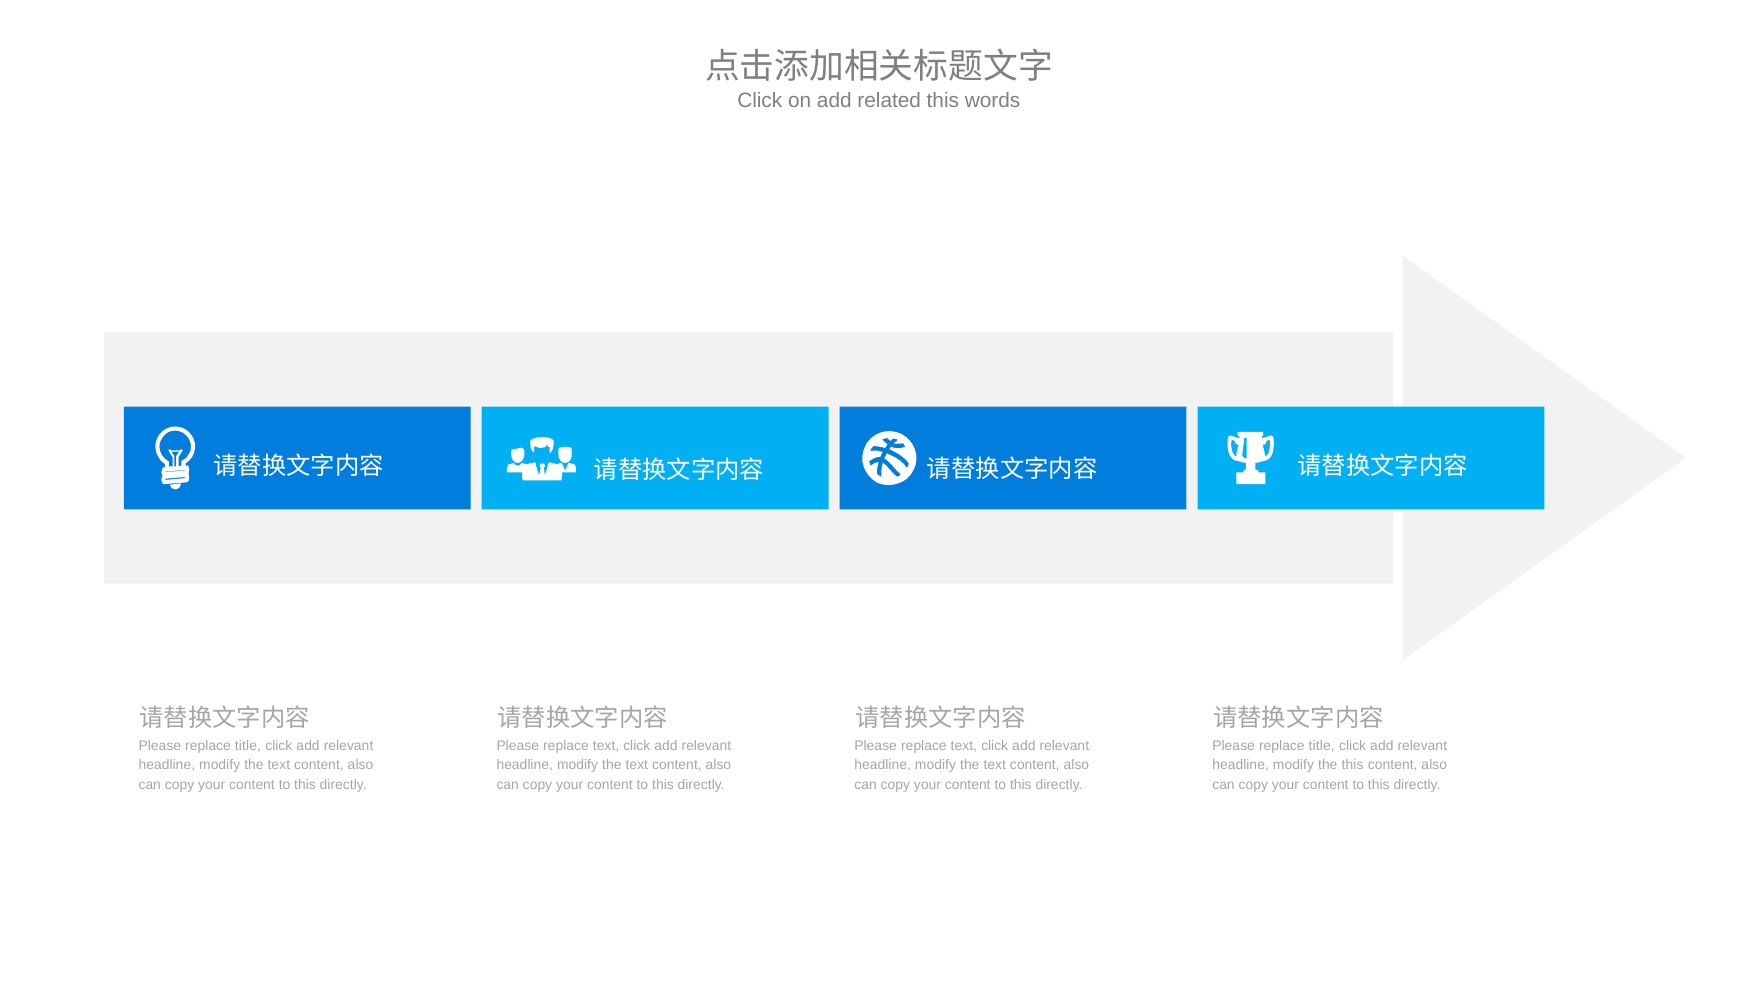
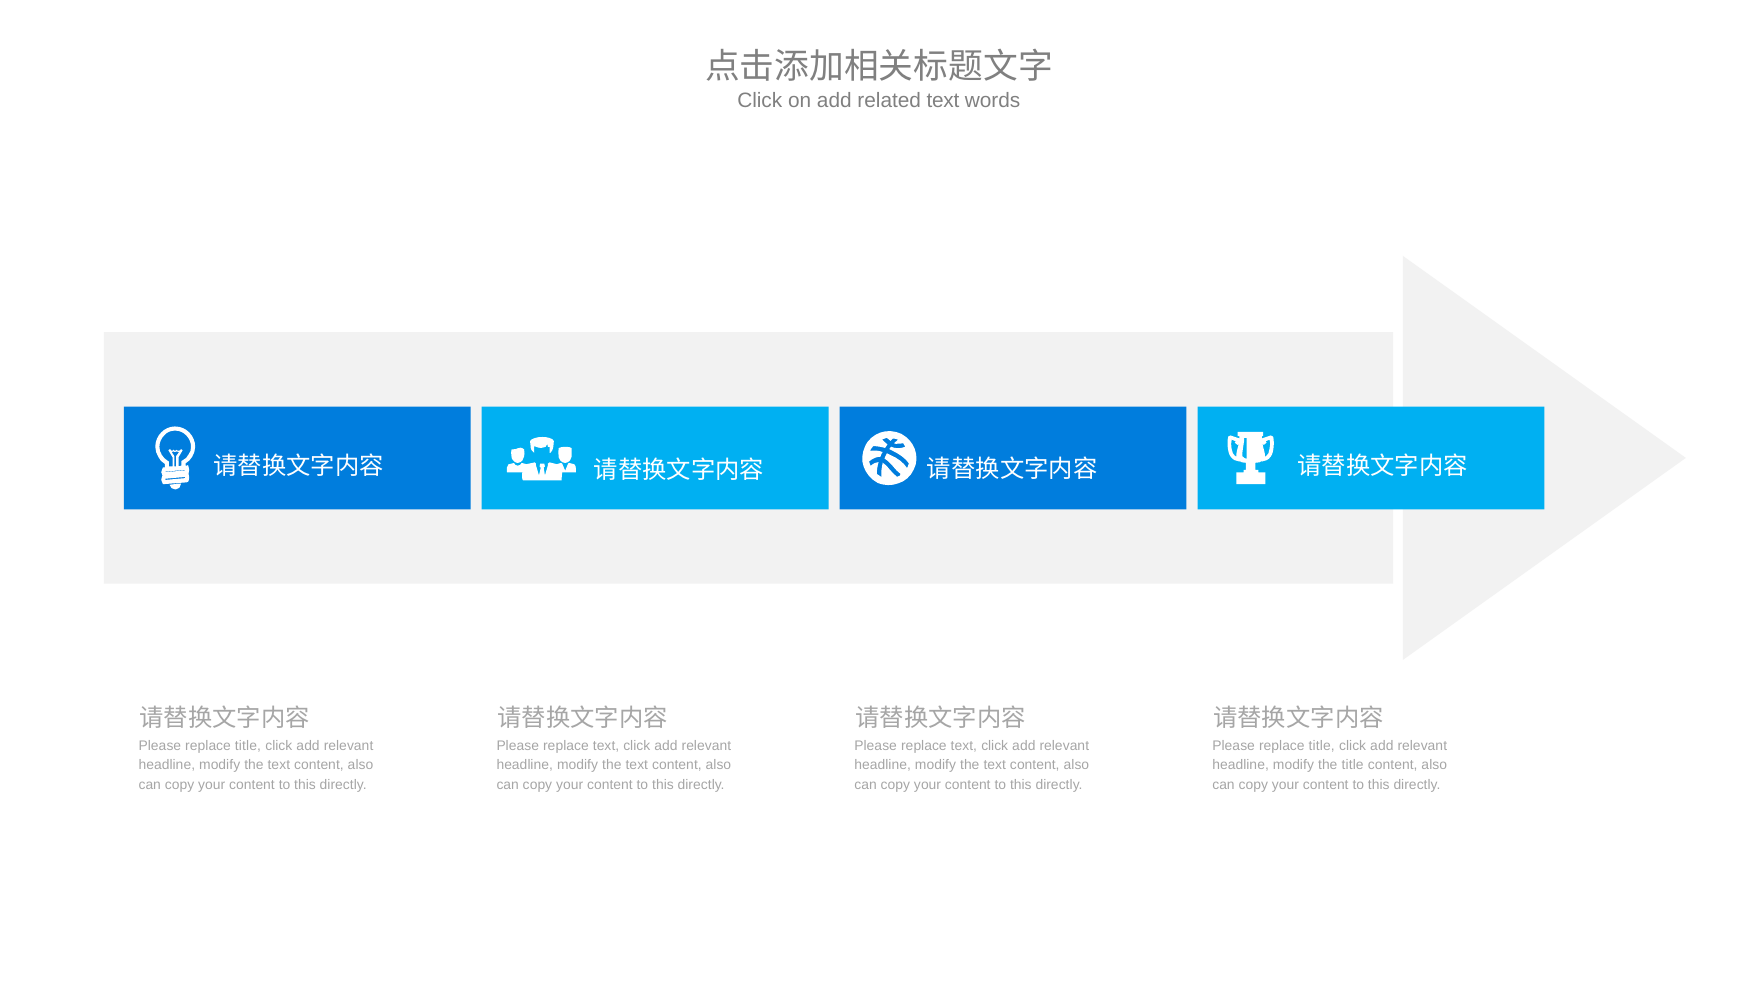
related this: this -> text
the this: this -> title
